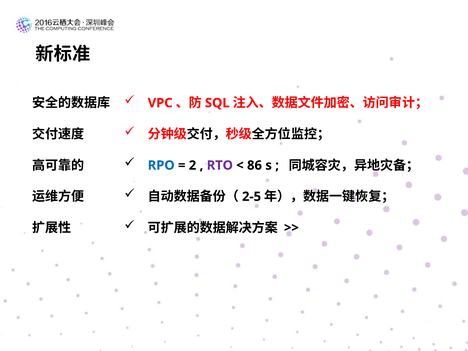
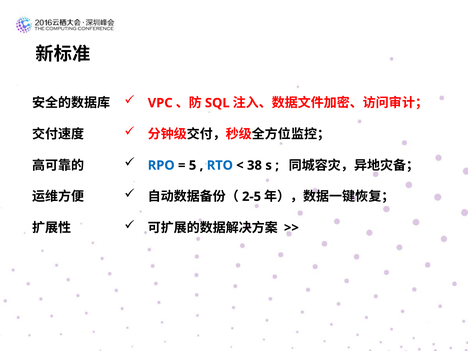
2: 2 -> 5
RTO colour: purple -> blue
86: 86 -> 38
